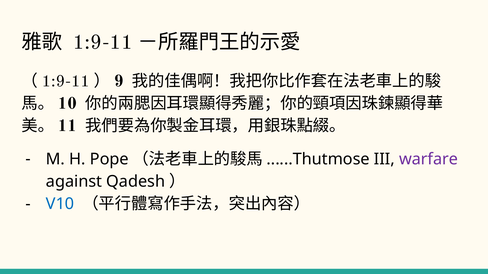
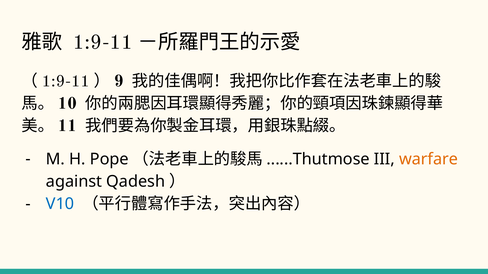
warfare colour: purple -> orange
